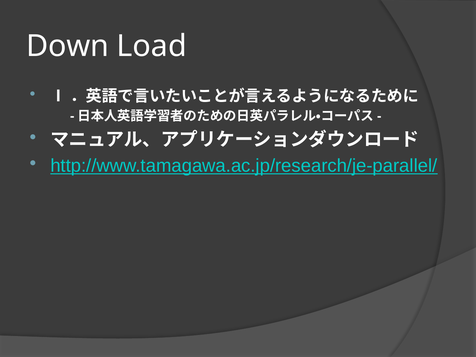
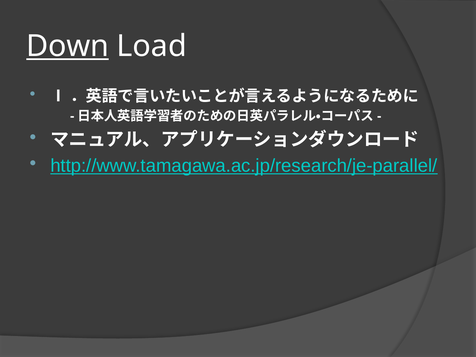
Down underline: none -> present
